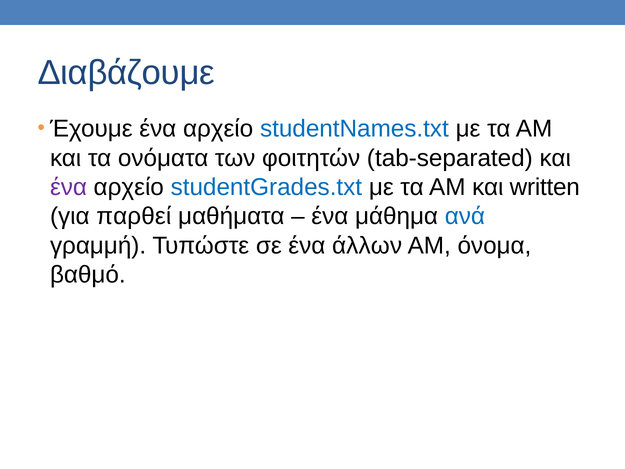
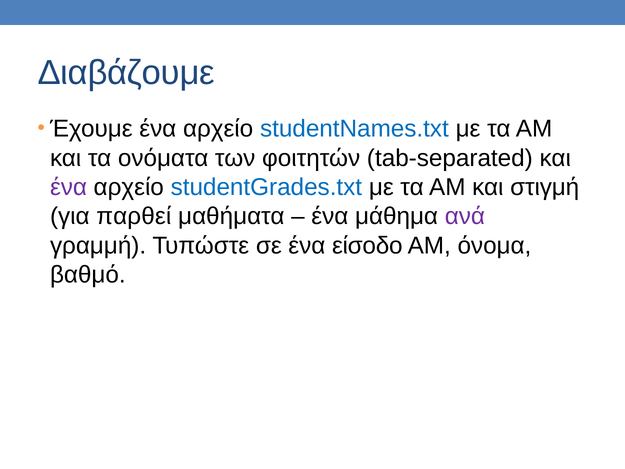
written: written -> στιγμή
ανά colour: blue -> purple
άλλων: άλλων -> είσοδο
